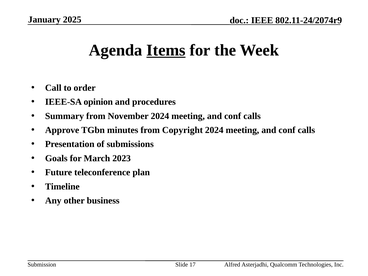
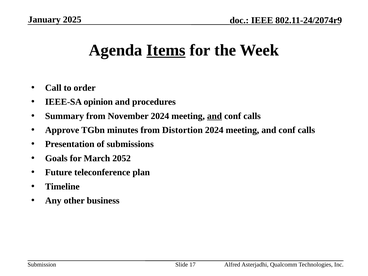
and at (215, 116) underline: none -> present
Copyright: Copyright -> Distortion
2023: 2023 -> 2052
